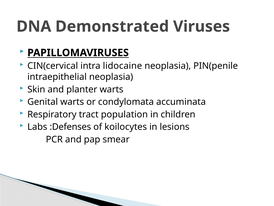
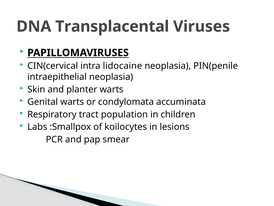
Demonstrated: Demonstrated -> Transplacental
:Defenses: :Defenses -> :Smallpox
